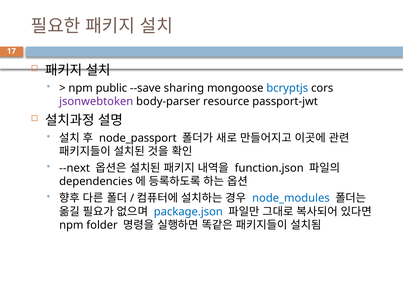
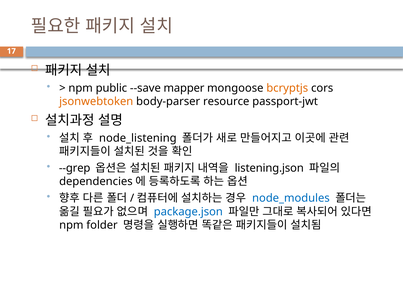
sharing: sharing -> mapper
bcryptjs colour: blue -> orange
jsonwebtoken colour: purple -> orange
node_passport: node_passport -> node_listening
--next: --next -> --grep
function.json: function.json -> listening.json
